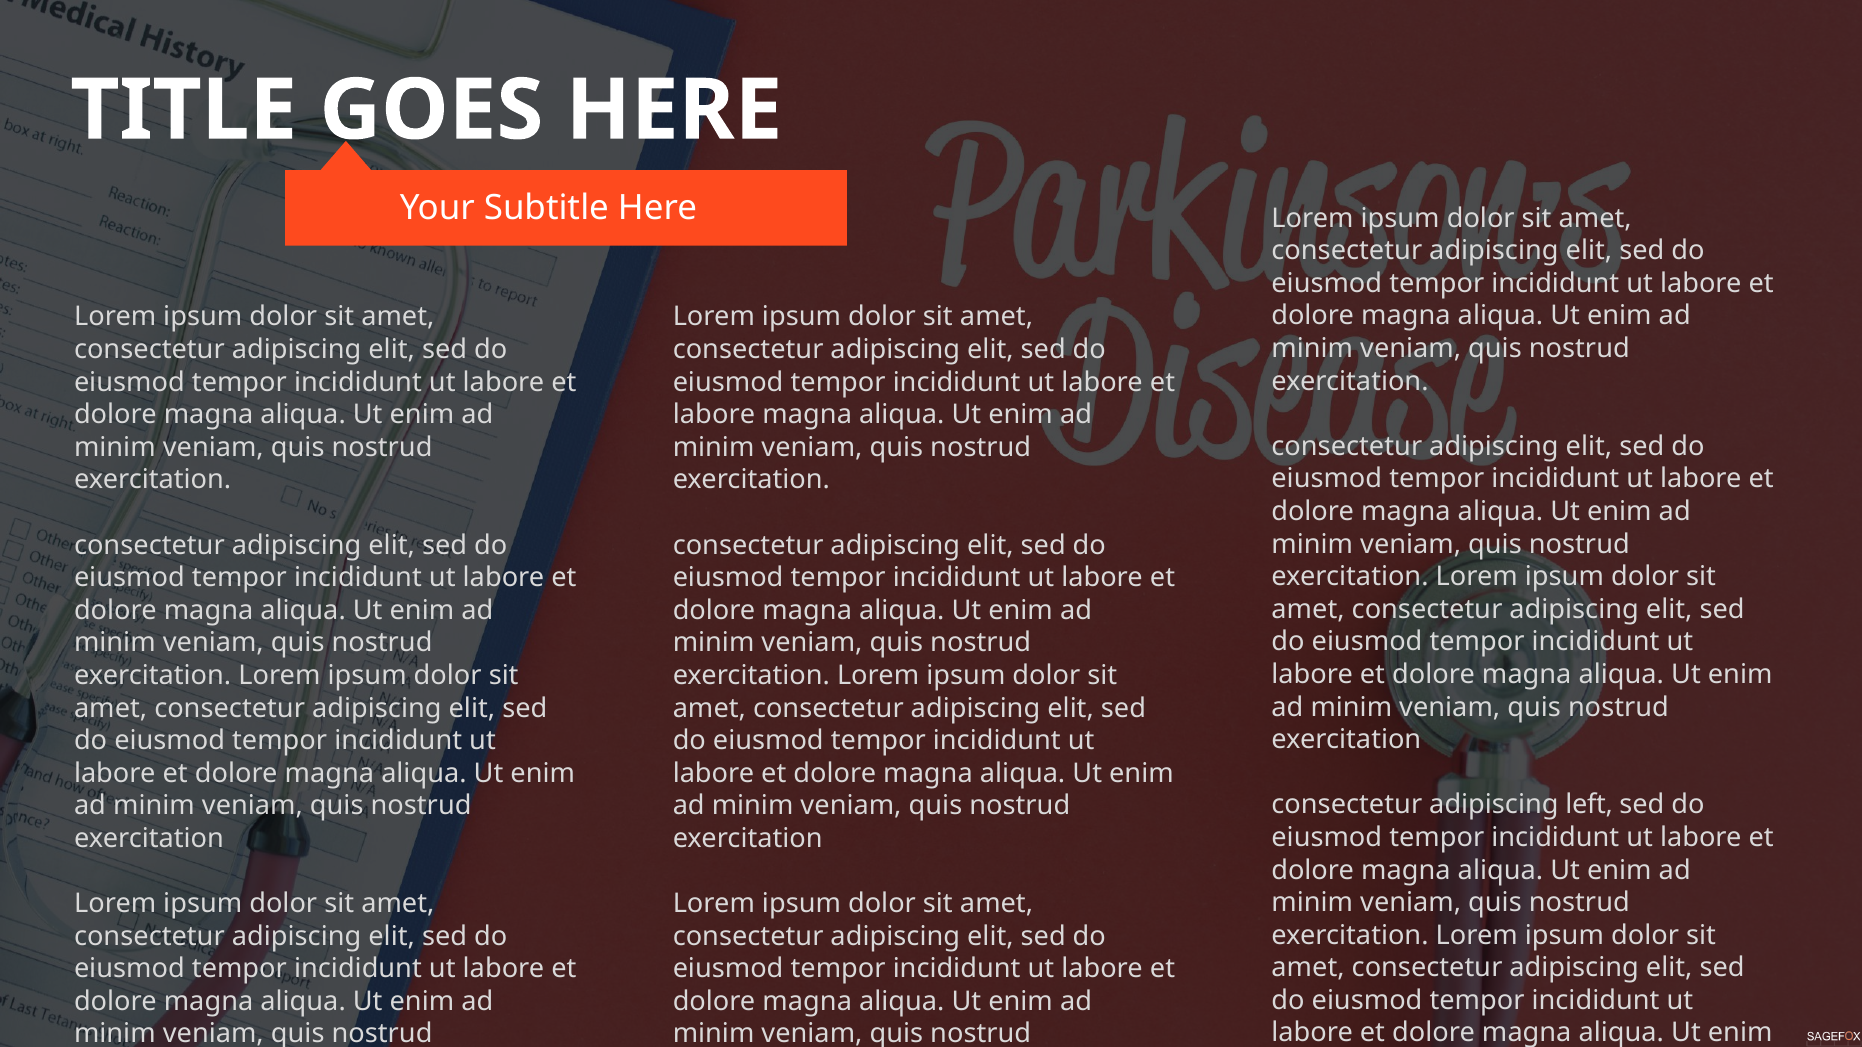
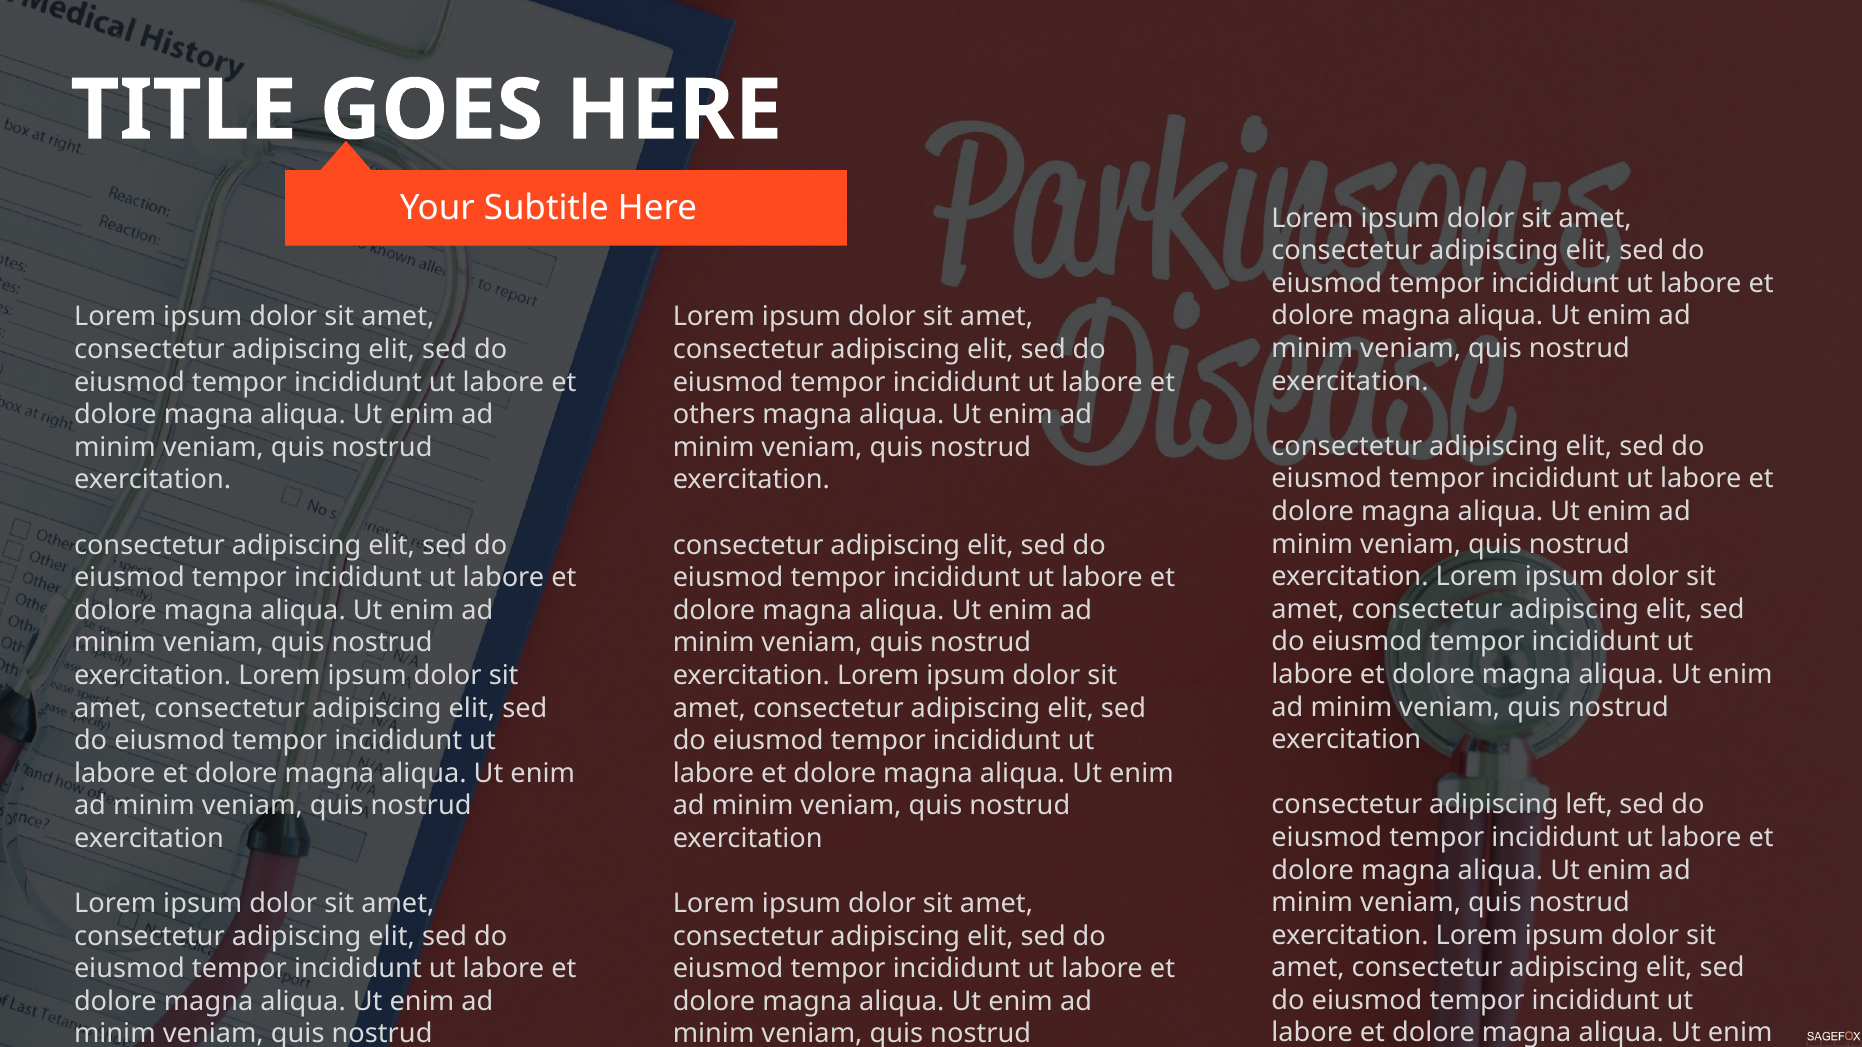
labore at (714, 415): labore -> others
